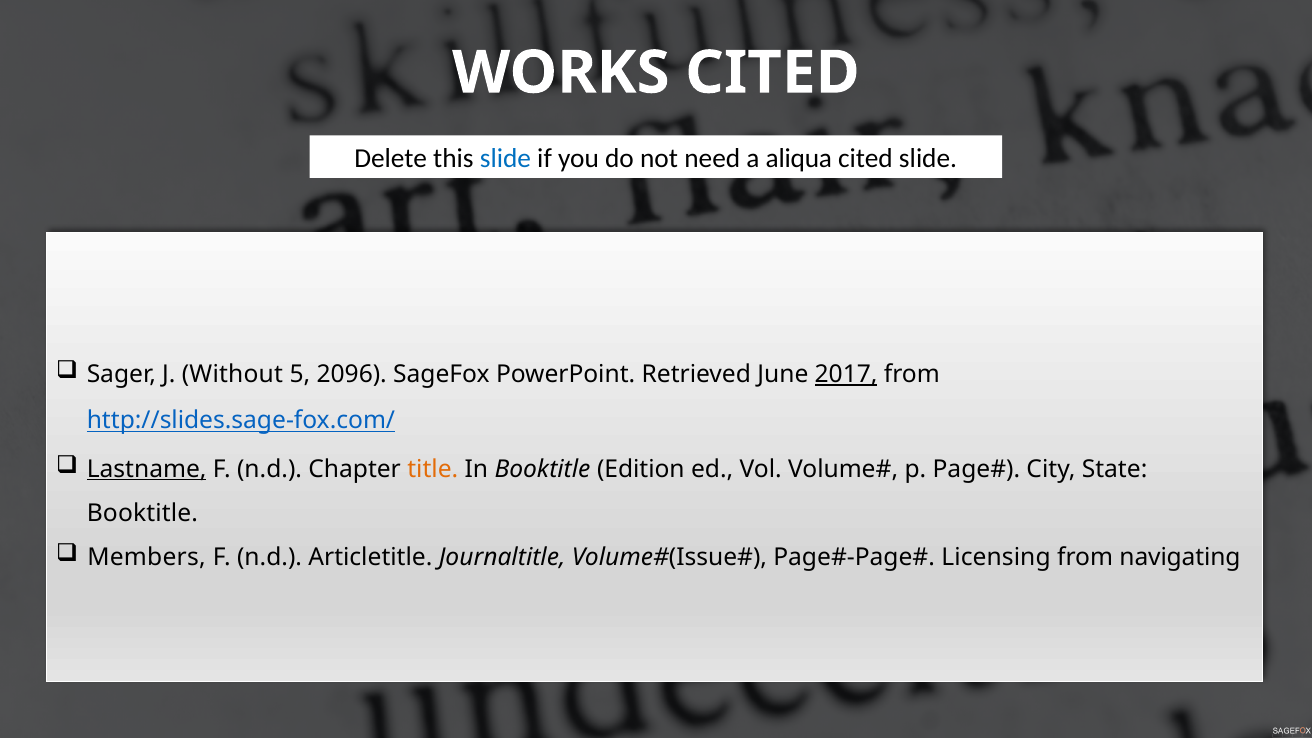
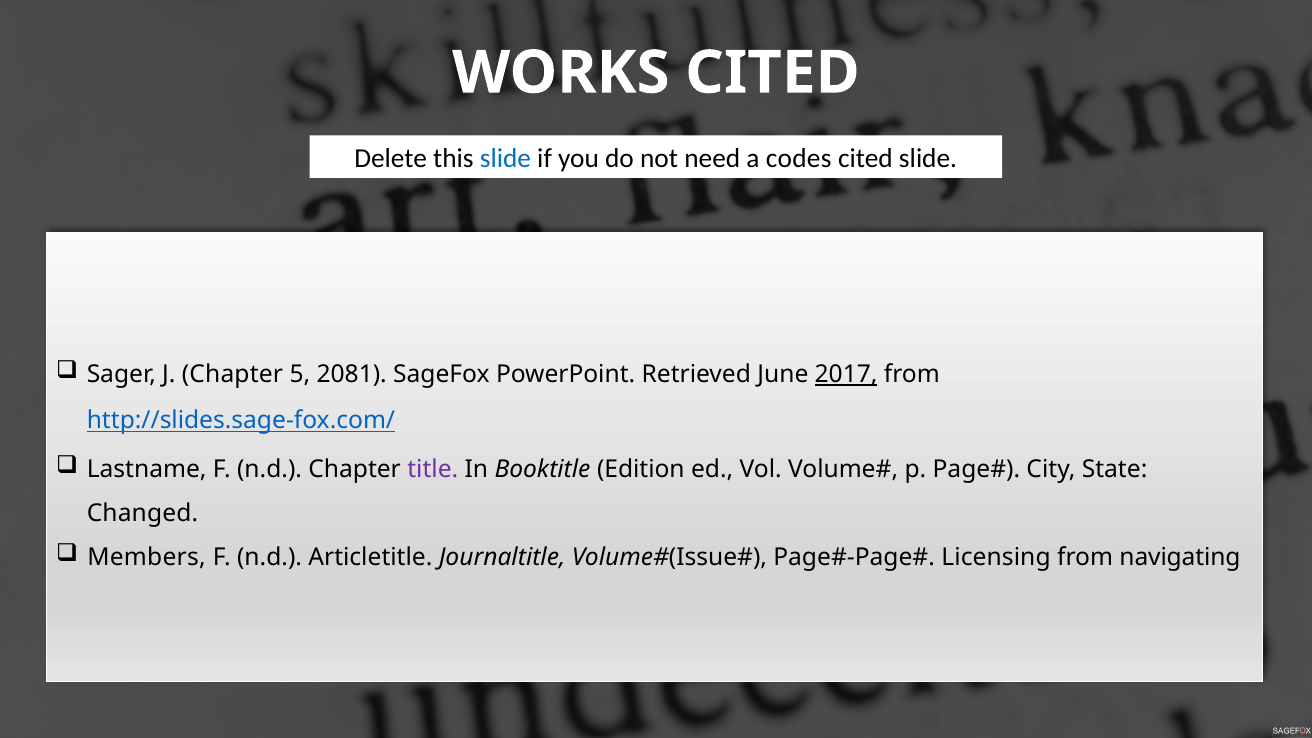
aliqua: aliqua -> codes
J Without: Without -> Chapter
2096: 2096 -> 2081
Lastname underline: present -> none
title colour: orange -> purple
Booktitle at (142, 513): Booktitle -> Changed
